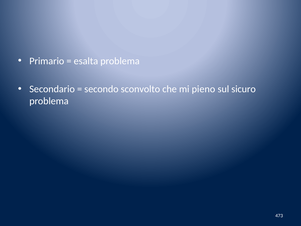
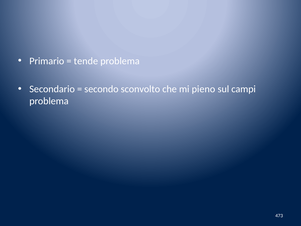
esalta: esalta -> tende
sicuro: sicuro -> campi
